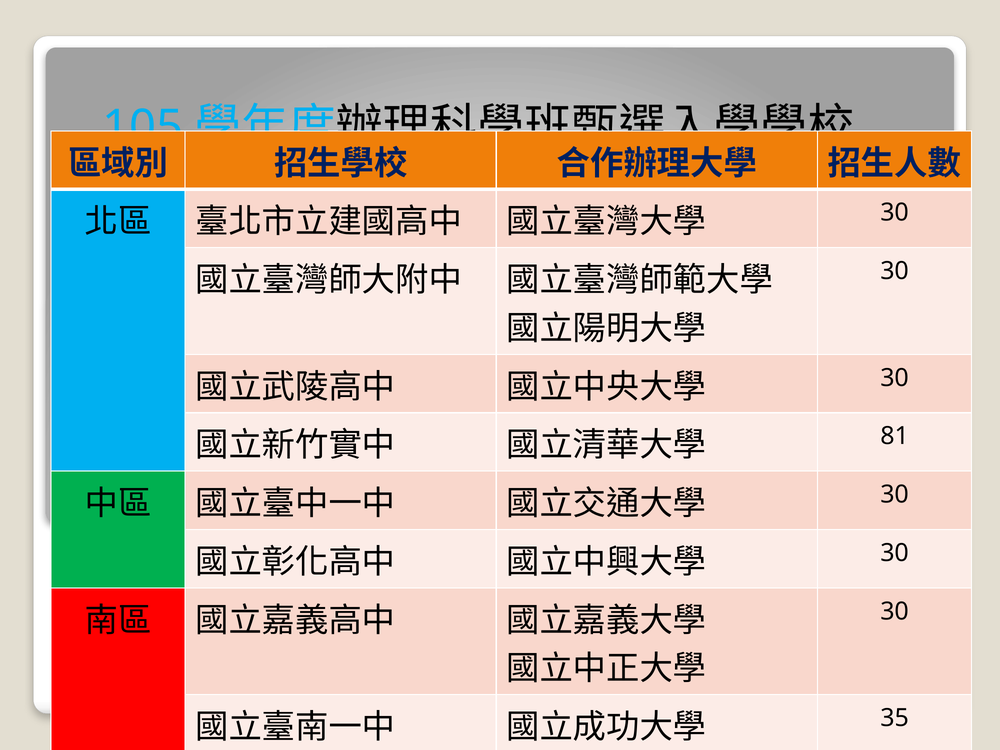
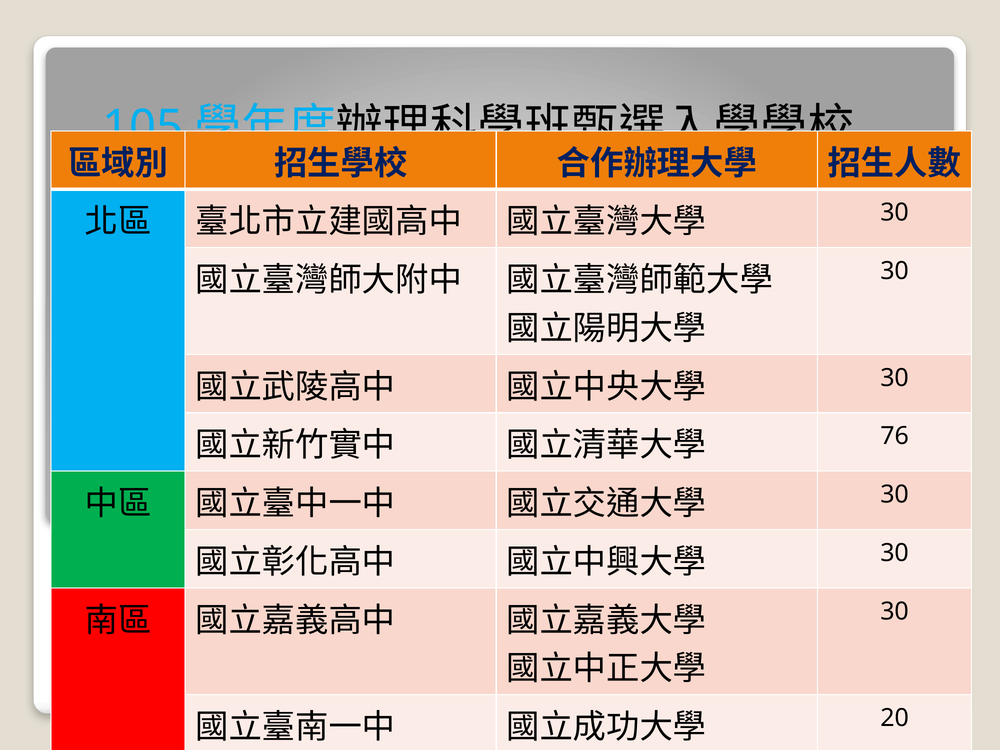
81: 81 -> 76
35 at (895, 718): 35 -> 20
